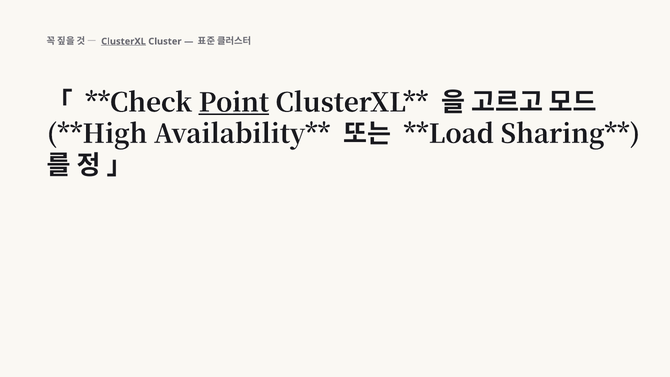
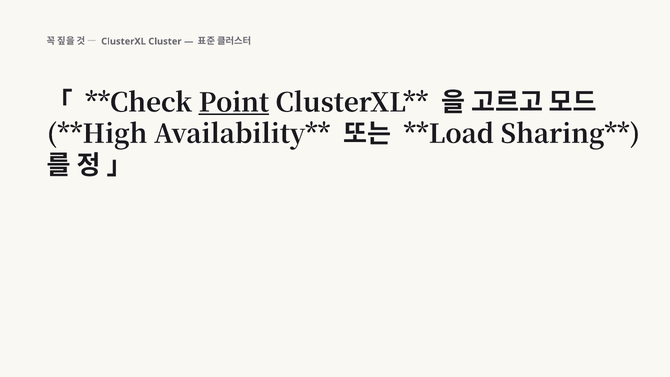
ClusterXL underline: present -> none
